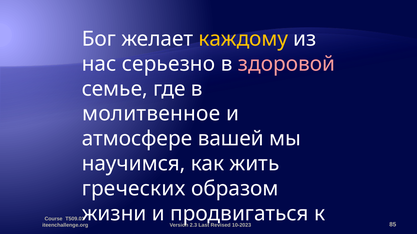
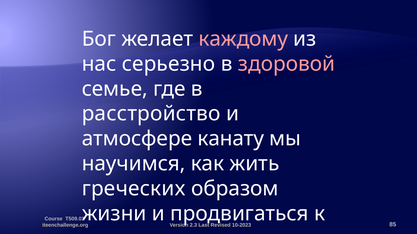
каждому colour: yellow -> pink
молитвенное: молитвенное -> расстройство
вашей: вашей -> канату
